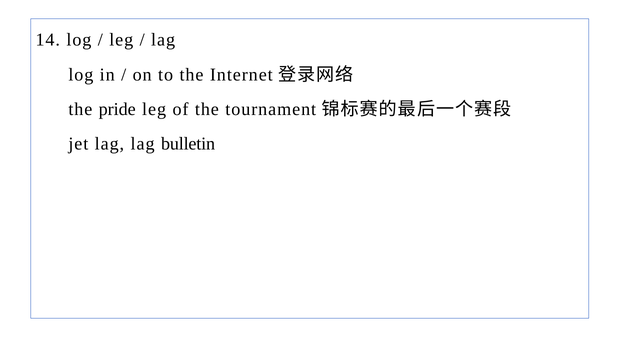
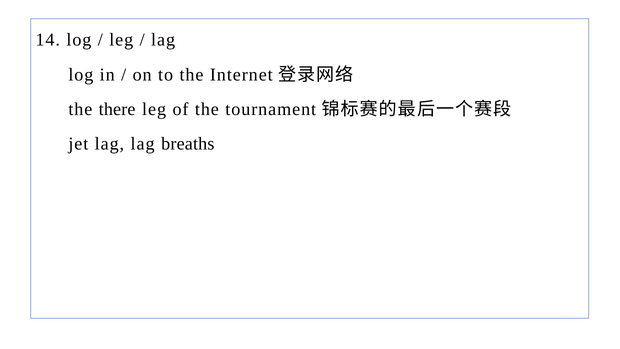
pride: pride -> there
bulletin: bulletin -> breaths
